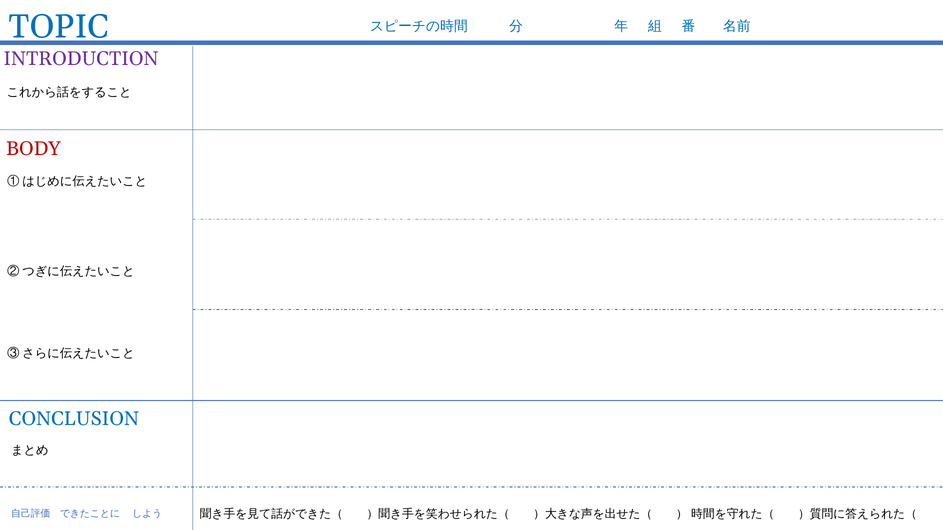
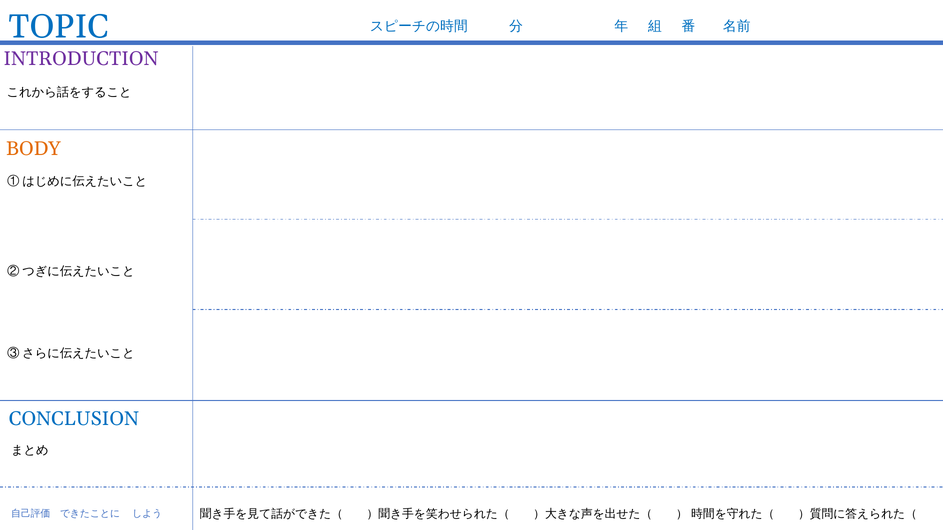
BODY colour: red -> orange
